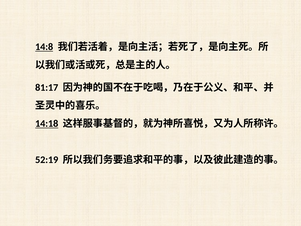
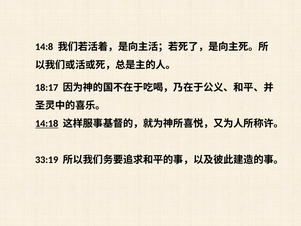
14:8 underline: present -> none
81:17: 81:17 -> 18:17
52:19: 52:19 -> 33:19
